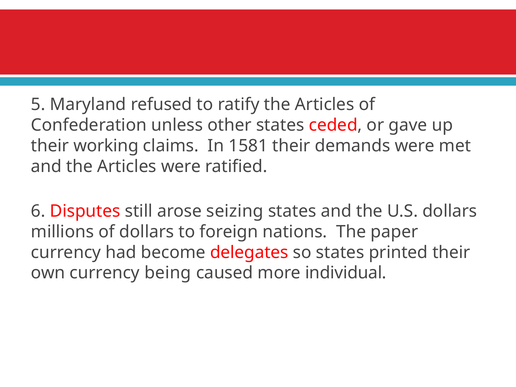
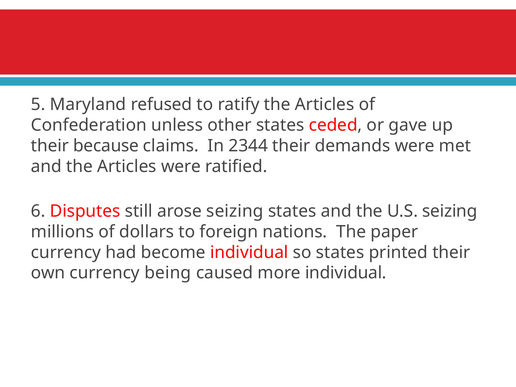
working: working -> because
1581: 1581 -> 2344
U.S dollars: dollars -> seizing
become delegates: delegates -> individual
